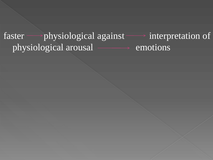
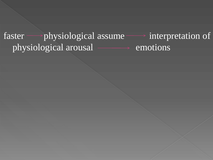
against: against -> assume
